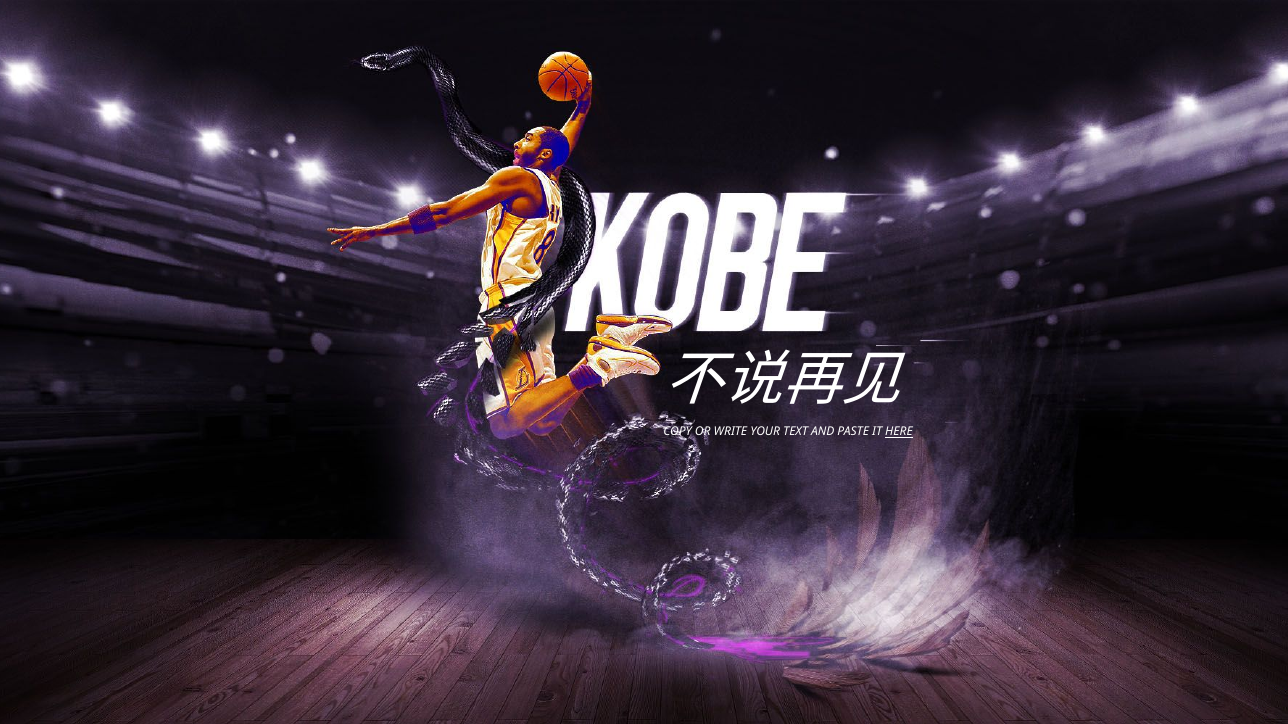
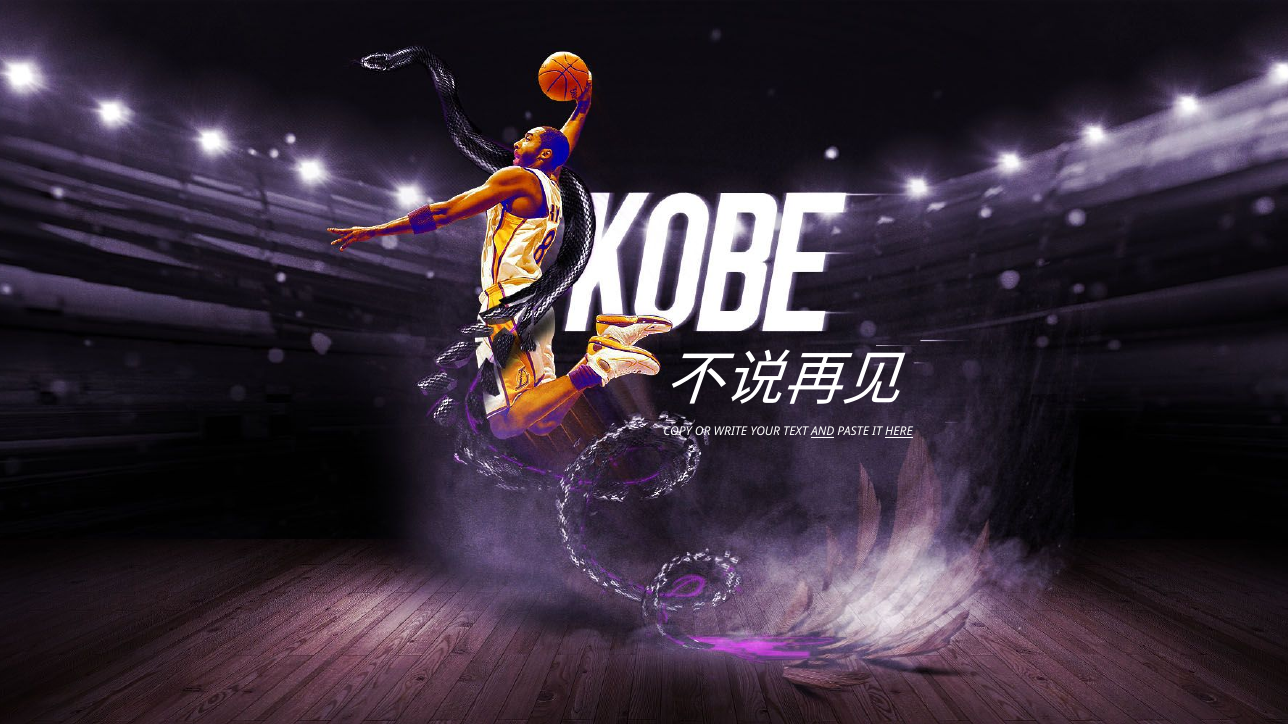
AND underline: none -> present
